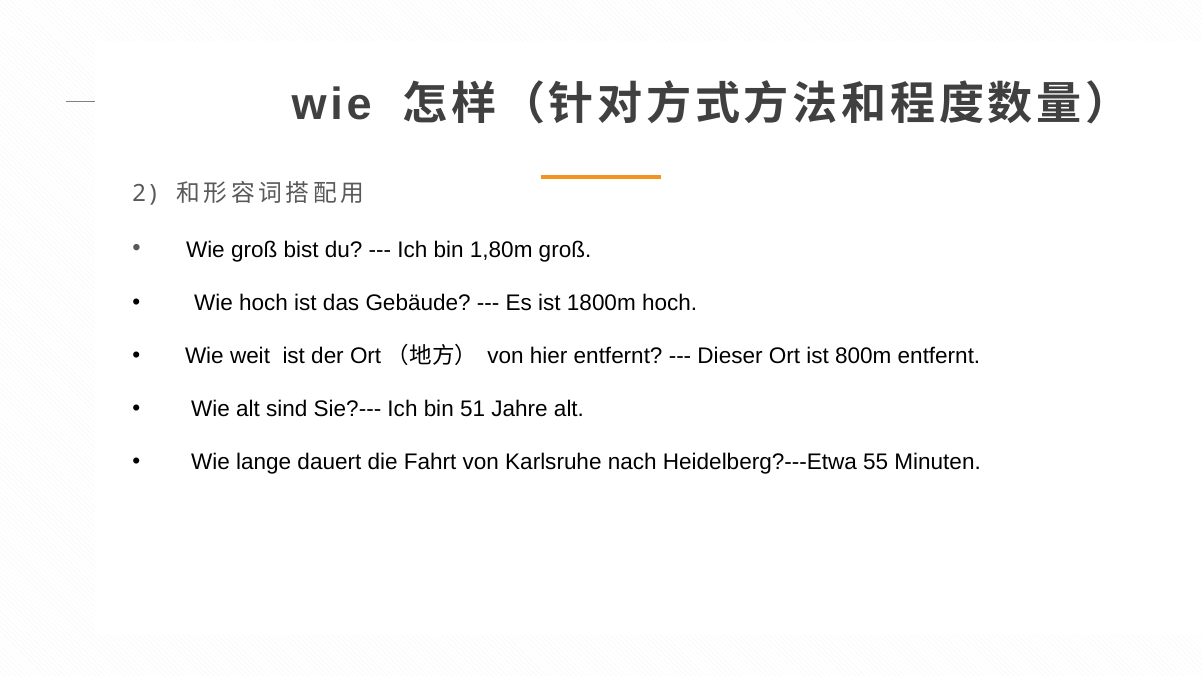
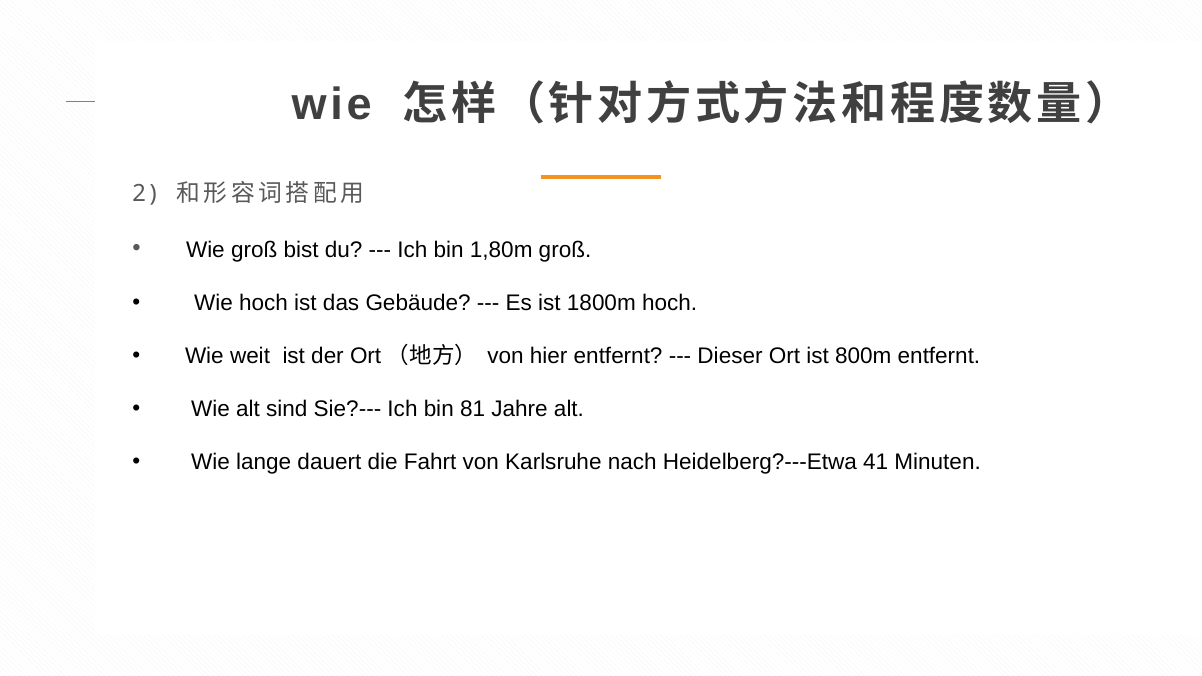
51: 51 -> 81
55: 55 -> 41
